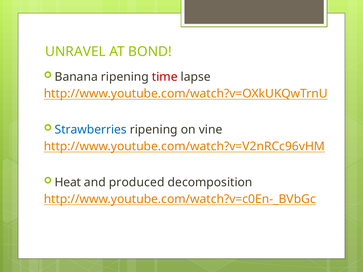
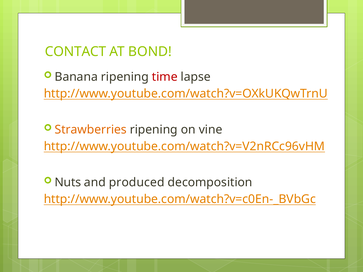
UNRAVEL: UNRAVEL -> CONTACT
Strawberries colour: blue -> orange
Heat: Heat -> Nuts
